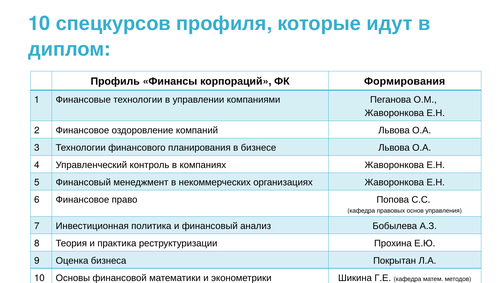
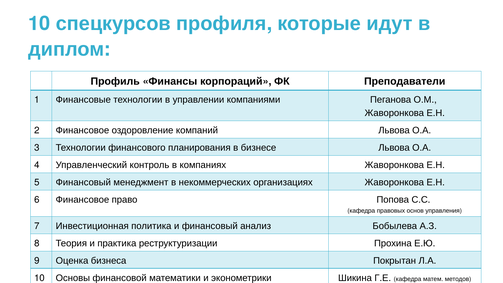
Формирования: Формирования -> Преподаватели
